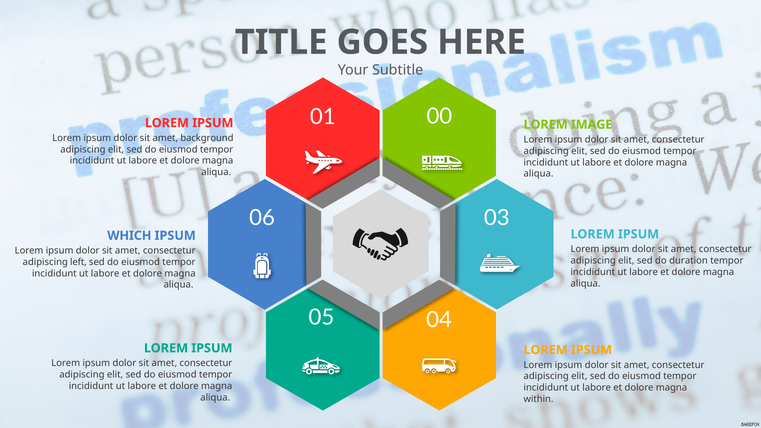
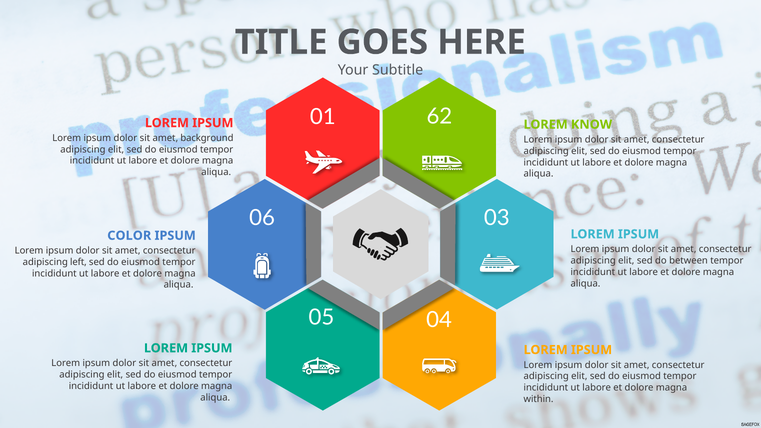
00: 00 -> 62
IMAGE: IMAGE -> KNOW
WHICH: WHICH -> COLOR
duration: duration -> between
